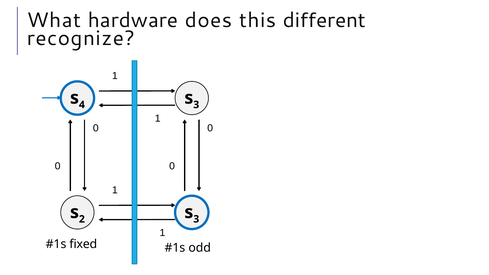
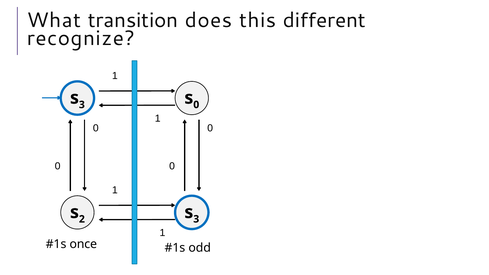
hardware: hardware -> transition
4 at (82, 105): 4 -> 3
3 at (196, 105): 3 -> 0
fixed: fixed -> once
